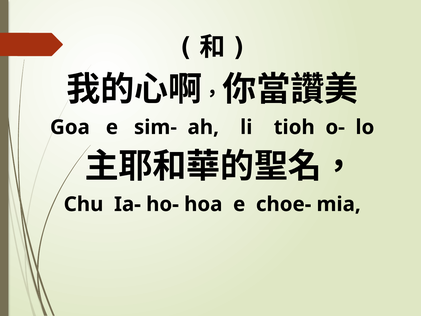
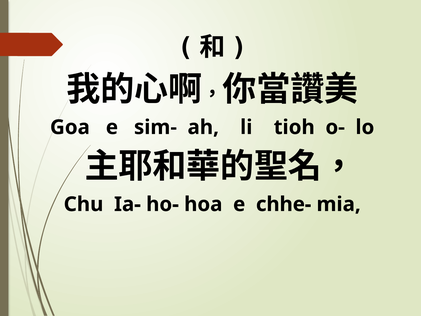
choe-: choe- -> chhe-
